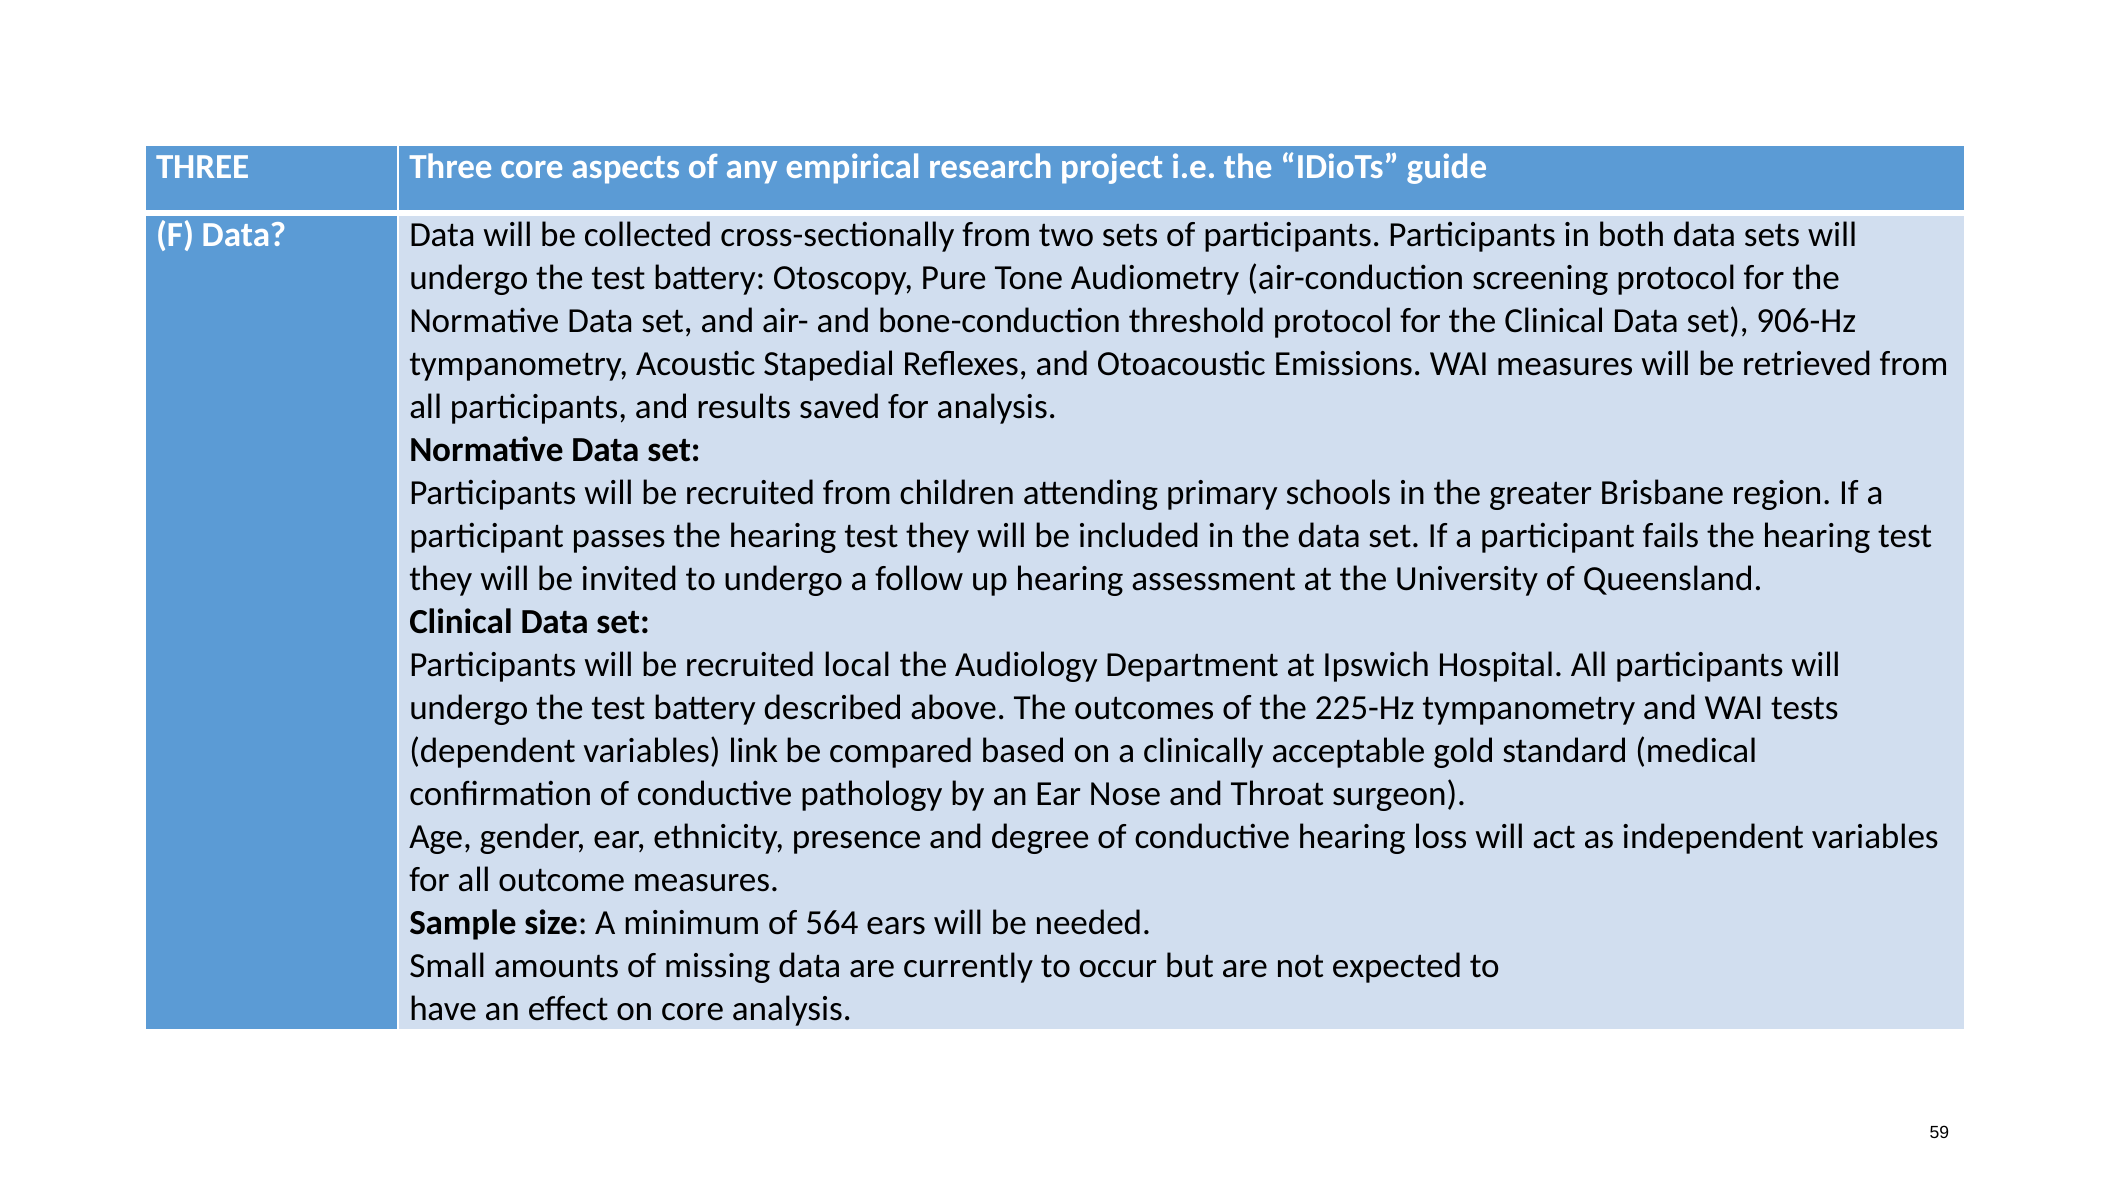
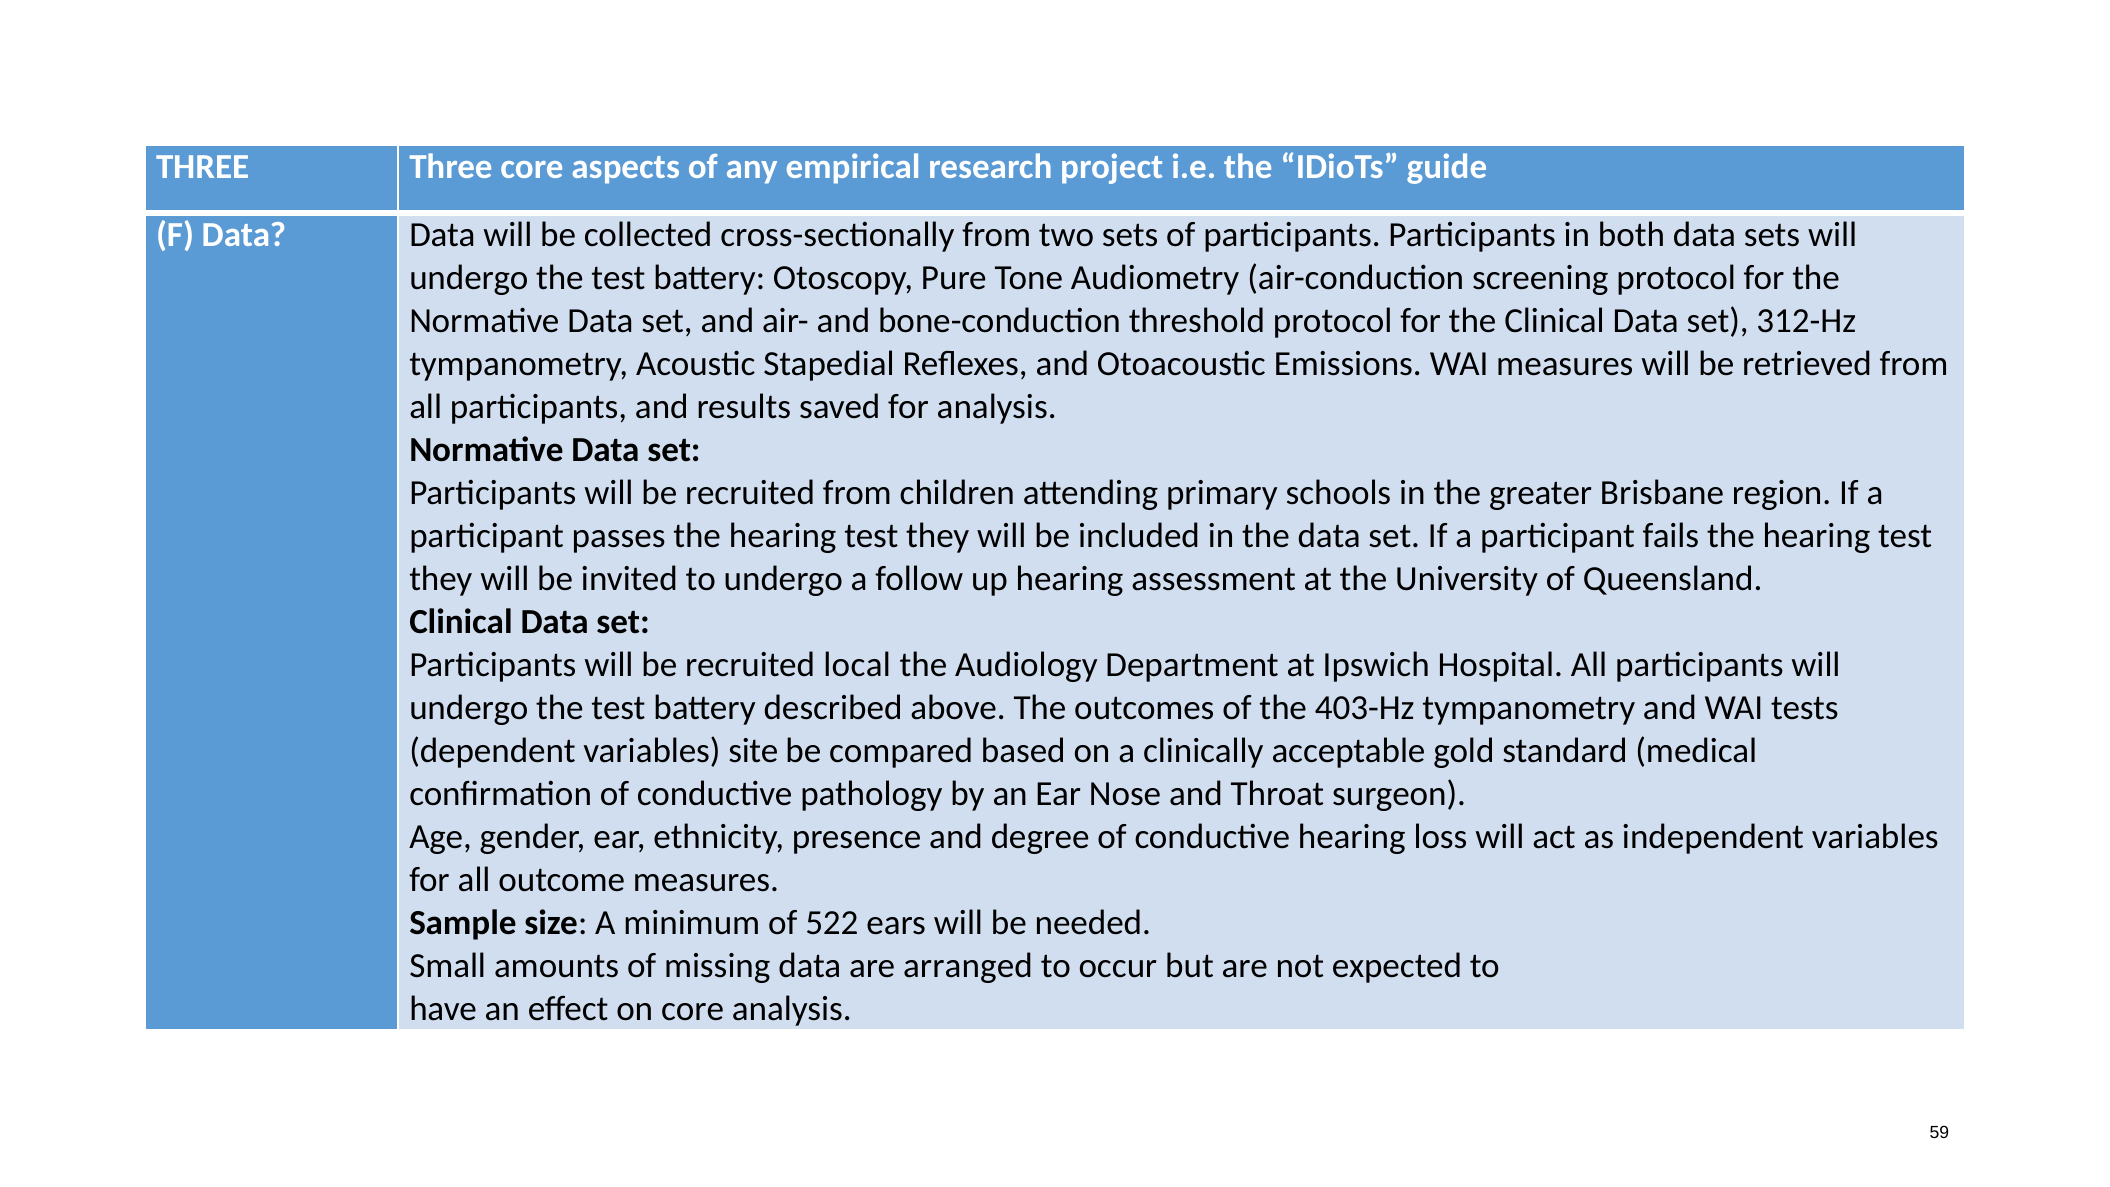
906-Hz: 906-Hz -> 312-Hz
225-Hz: 225-Hz -> 403-Hz
link: link -> site
564: 564 -> 522
currently: currently -> arranged
